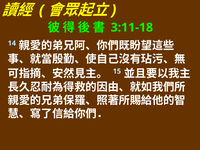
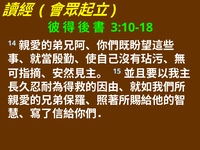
3:11-18: 3:11-18 -> 3:10-18
